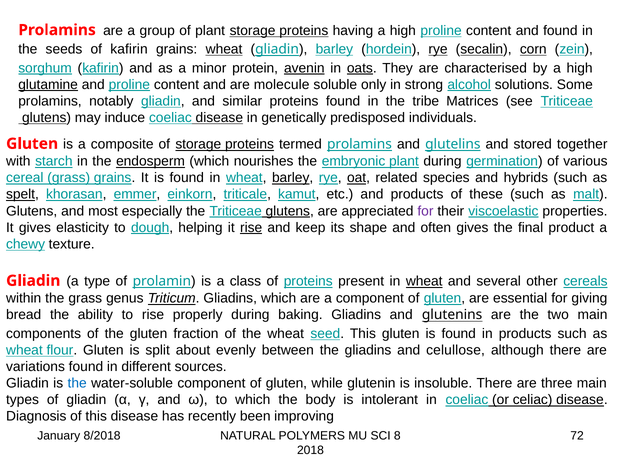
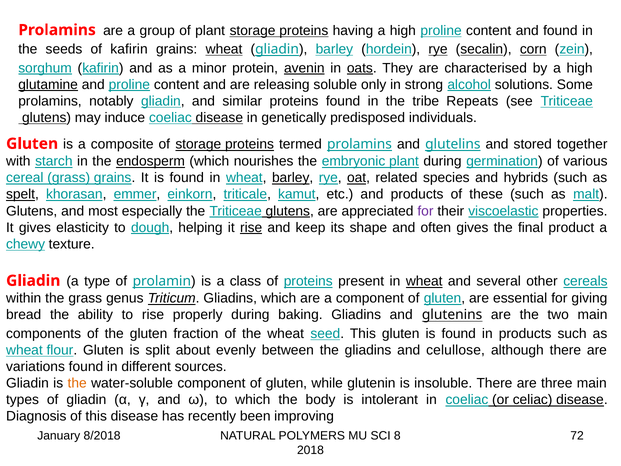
molecule: molecule -> releasing
Matrices: Matrices -> Repeats
the at (77, 383) colour: blue -> orange
